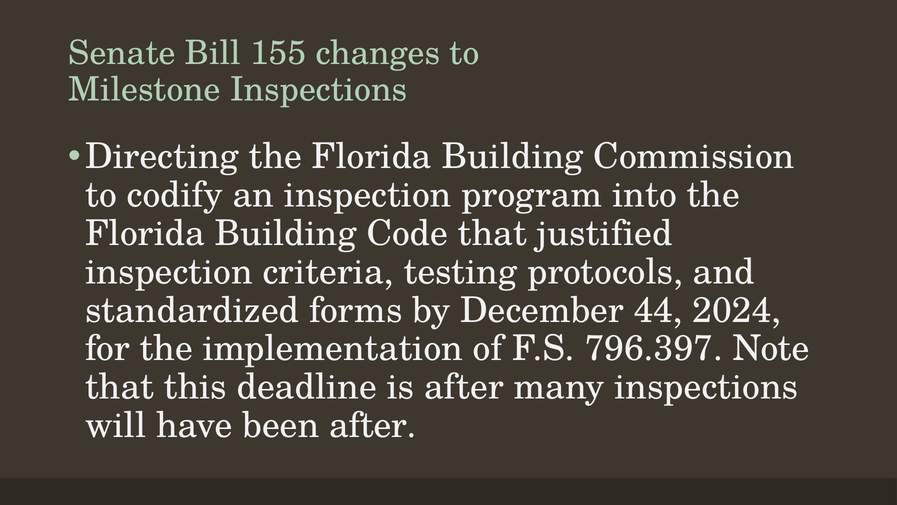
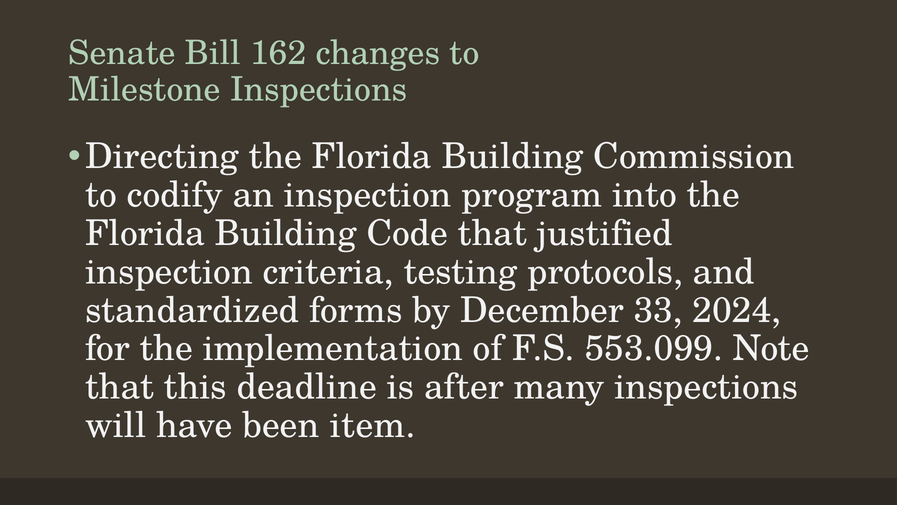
155: 155 -> 162
44: 44 -> 33
796.397: 796.397 -> 553.099
been after: after -> item
